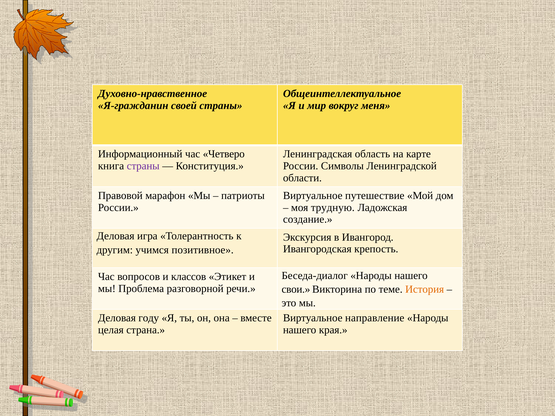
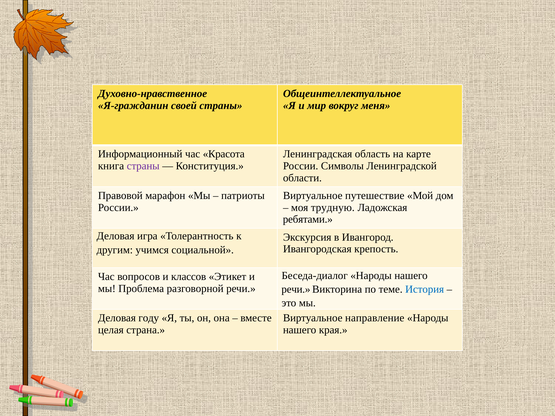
Четверо: Четверо -> Красота
создание: создание -> ребятами
позитивное: позитивное -> социальной
свои at (296, 289): свои -> речи
История colour: orange -> blue
